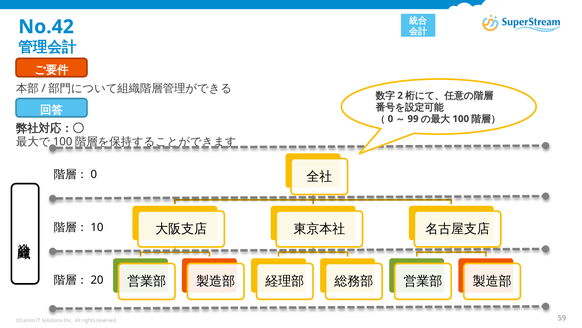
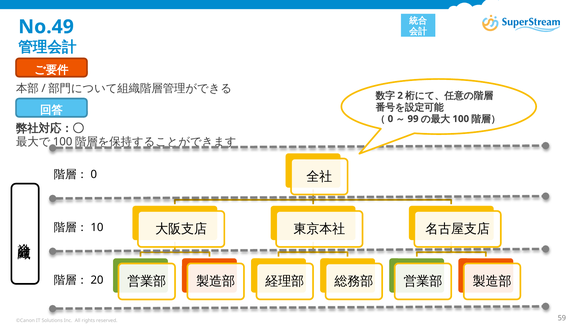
No.42: No.42 -> No.49
